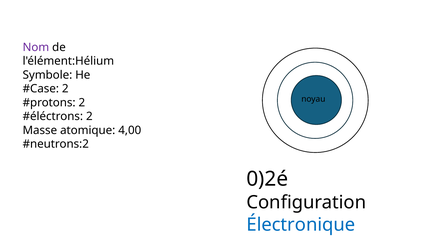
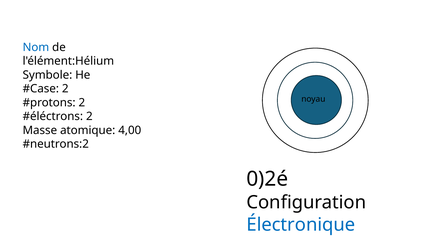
Nom colour: purple -> blue
